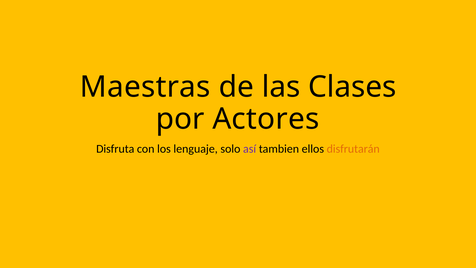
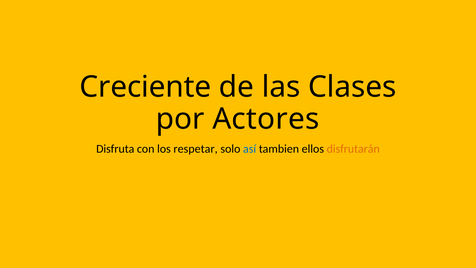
Maestras: Maestras -> Creciente
lenguaje: lenguaje -> respetar
así colour: purple -> blue
